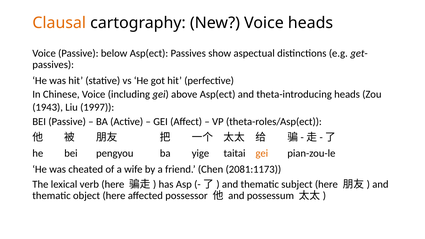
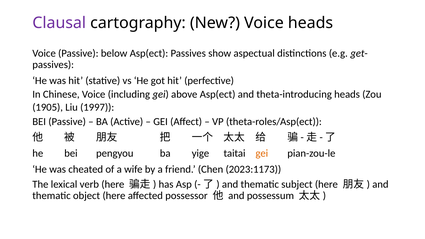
Clausal colour: orange -> purple
1943: 1943 -> 1905
2081:1173: 2081:1173 -> 2023:1173
